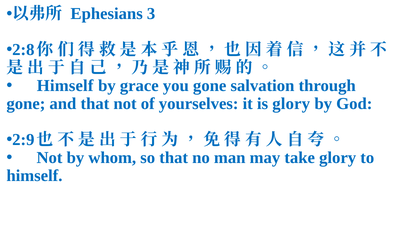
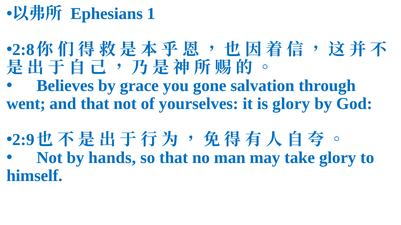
3: 3 -> 1
Himself at (65, 86): Himself -> Believes
gone at (26, 104): gone -> went
whom: whom -> hands
